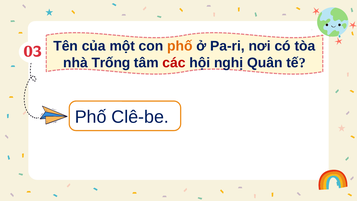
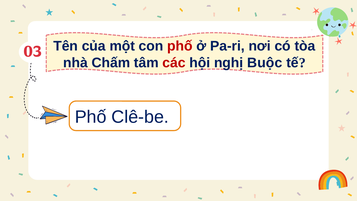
phố at (180, 46) colour: orange -> red
Trống: Trống -> Chấm
Quân: Quân -> Buộc
